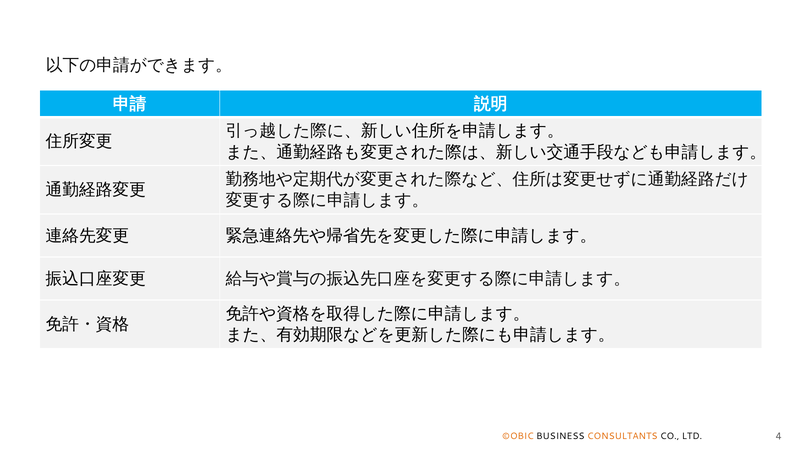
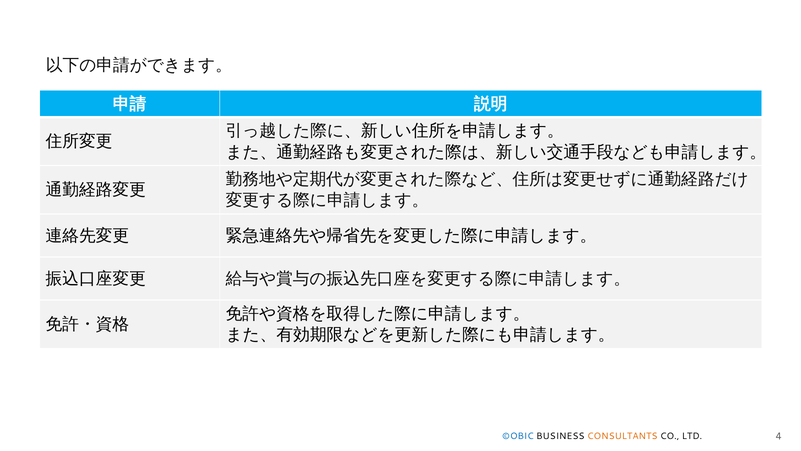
©OBIC colour: orange -> blue
